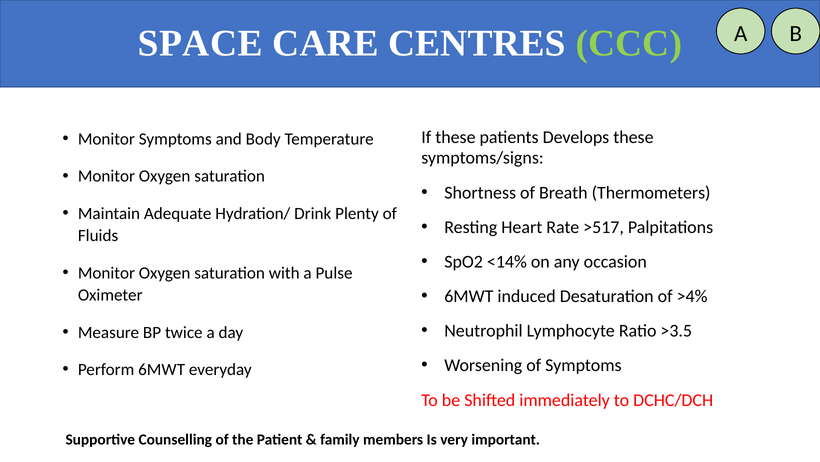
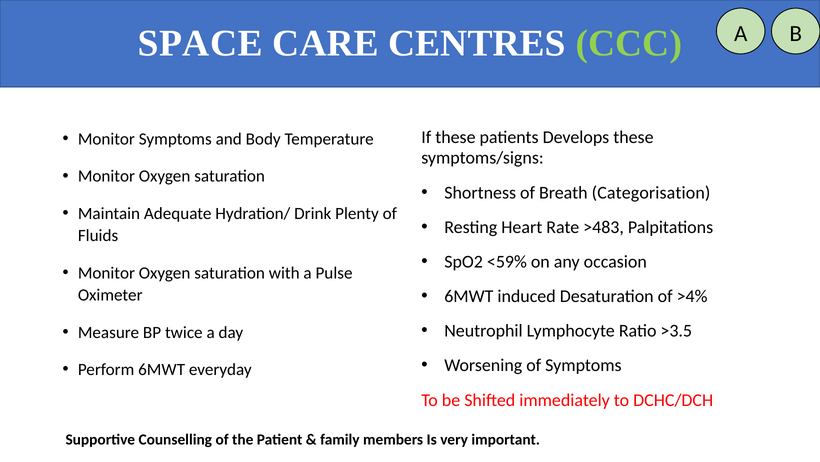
Thermometers: Thermometers -> Categorisation
>517: >517 -> >483
<14%: <14% -> <59%
